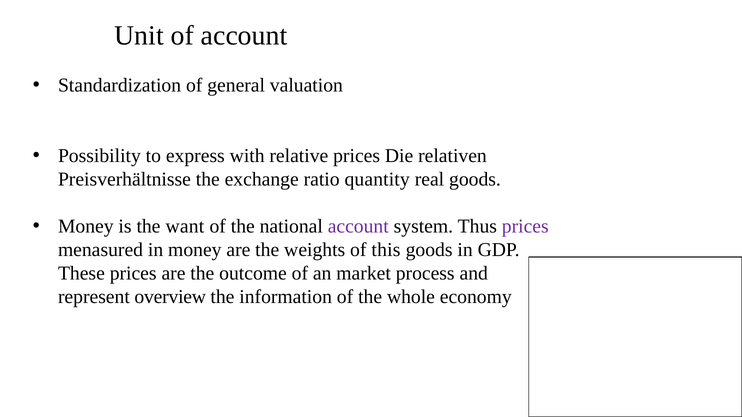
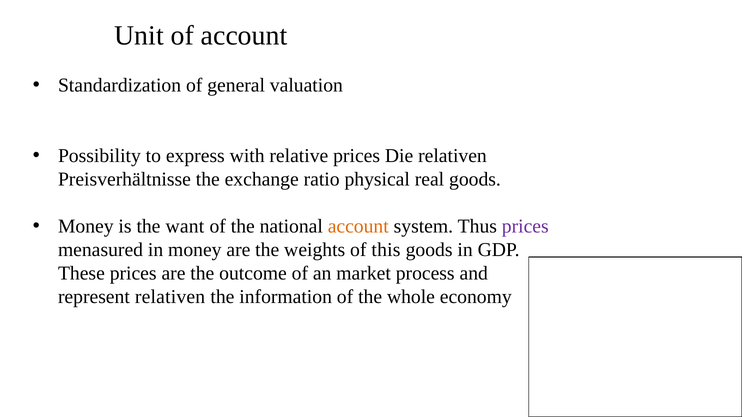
quantity: quantity -> physical
account at (358, 227) colour: purple -> orange
represent overview: overview -> relativen
